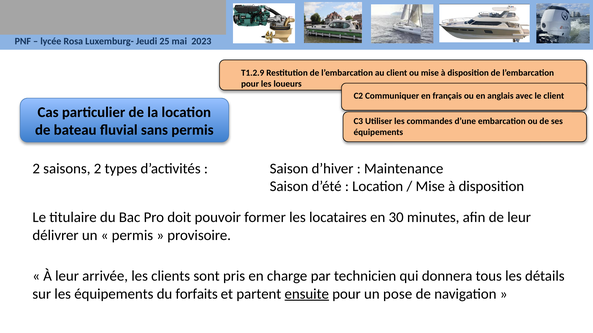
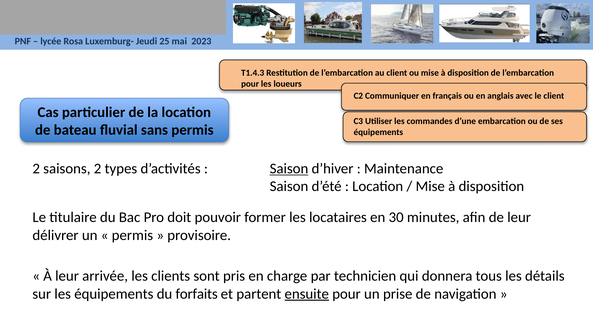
T1.2.9: T1.2.9 -> T1.4.3
Saison at (289, 169) underline: none -> present
pose: pose -> prise
